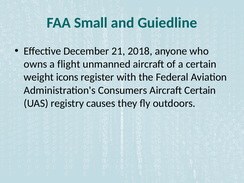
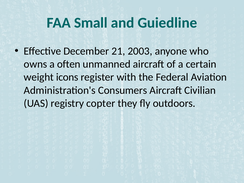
2018: 2018 -> 2003
flight: flight -> often
Aircraft Certain: Certain -> Civilian
causes: causes -> copter
